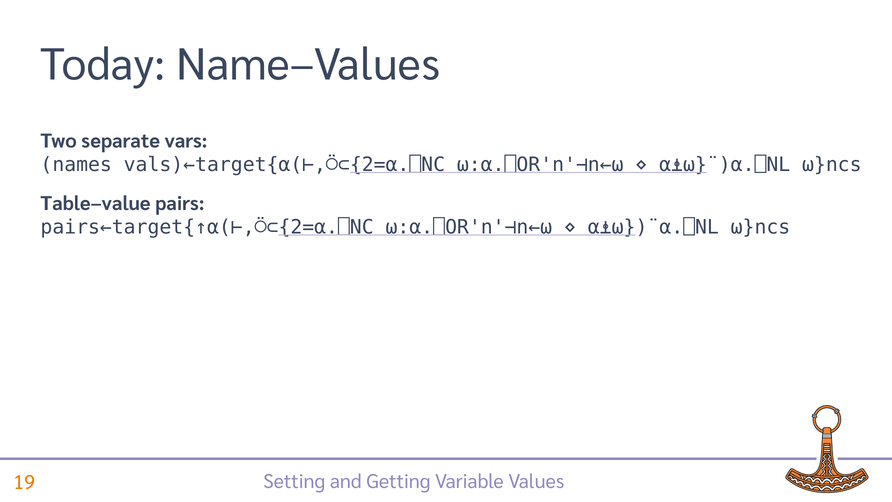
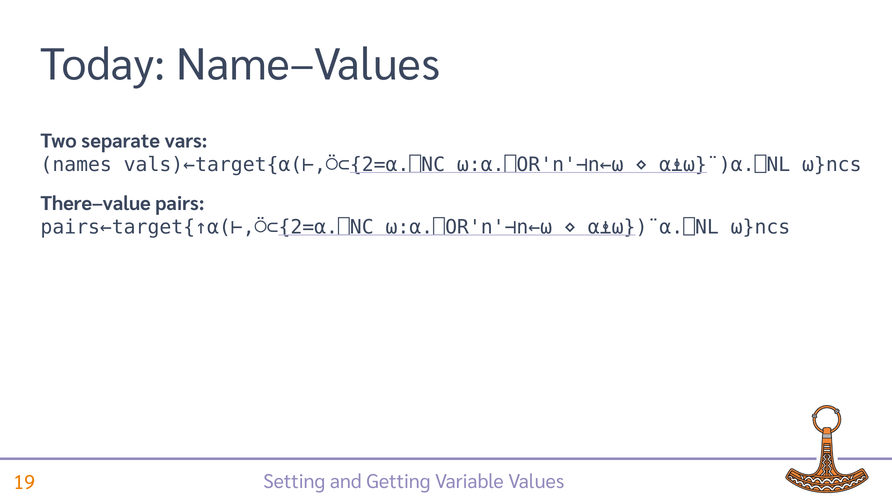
Table–value: Table–value -> There–value
